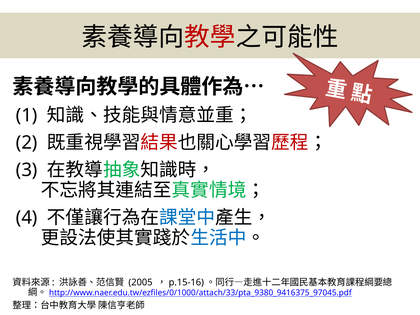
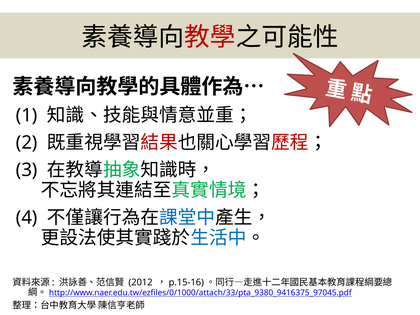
2005: 2005 -> 2012
